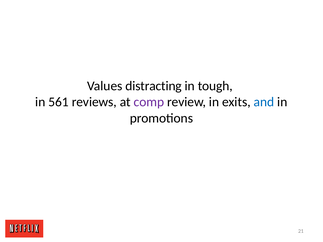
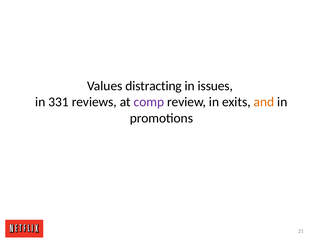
tough: tough -> issues
561: 561 -> 331
and colour: blue -> orange
